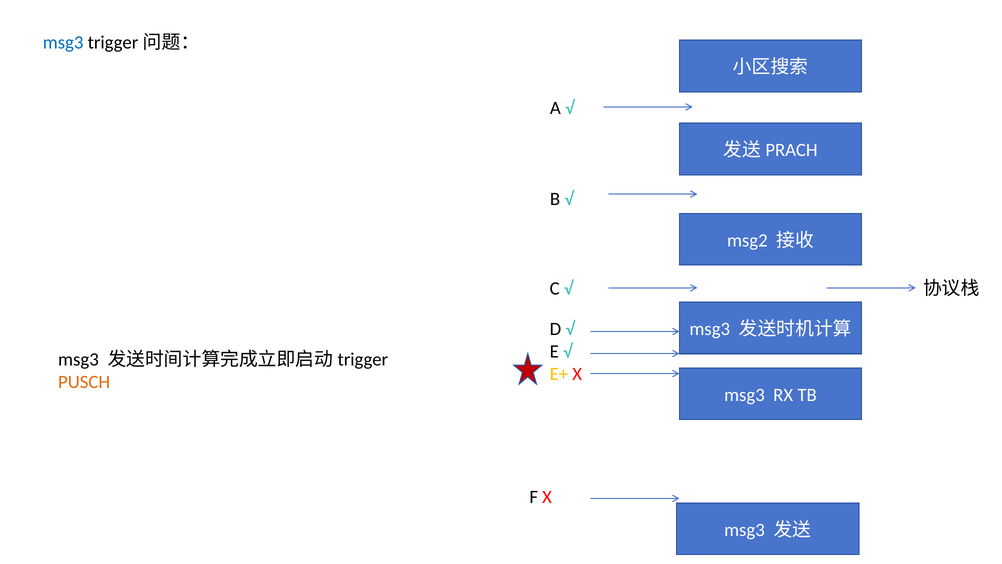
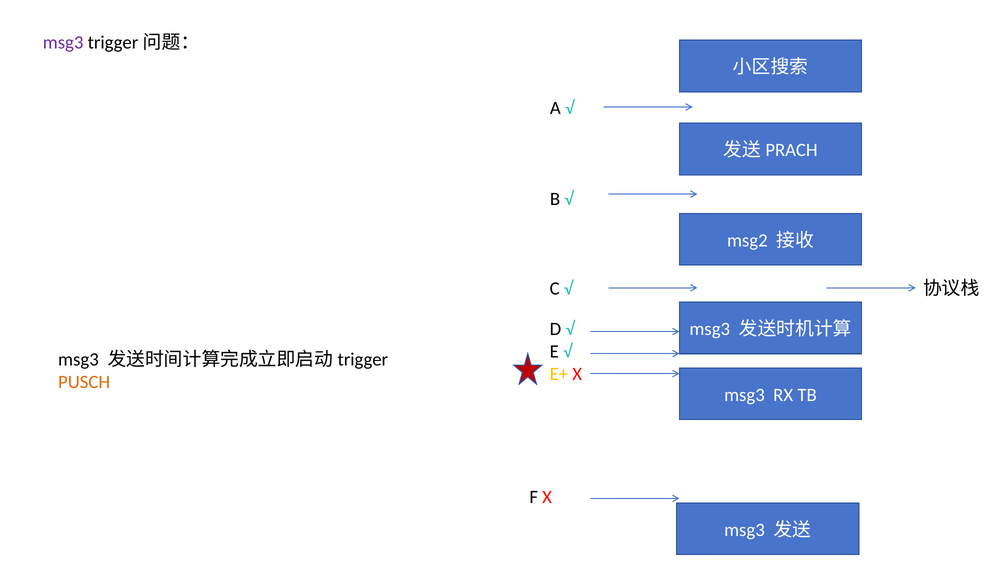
msg3 at (63, 43) colour: blue -> purple
